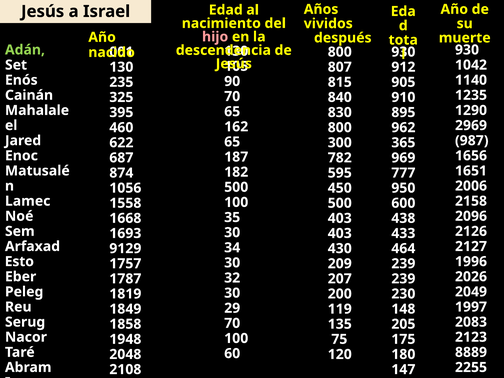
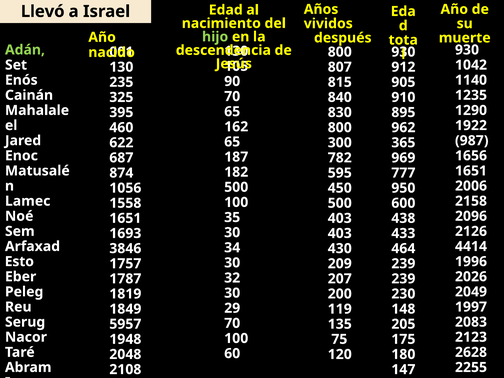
Jesús at (43, 11): Jesús -> Llevó
hijo colour: pink -> light green
2969: 2969 -> 1922
1668 at (125, 218): 1668 -> 1651
2127: 2127 -> 4414
9129: 9129 -> 3846
1858: 1858 -> 5957
8889: 8889 -> 2628
